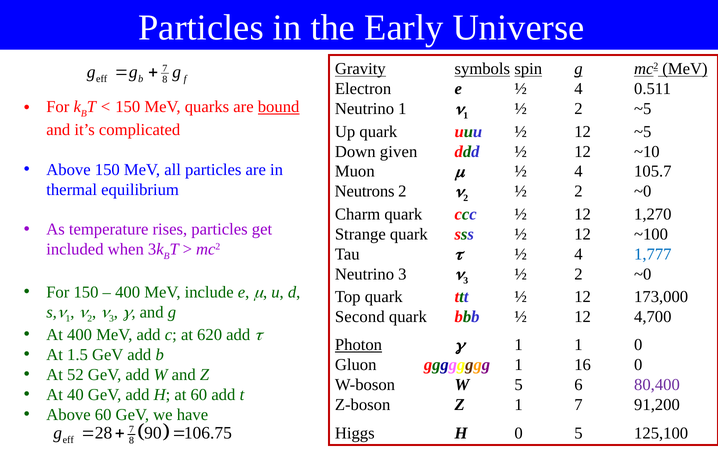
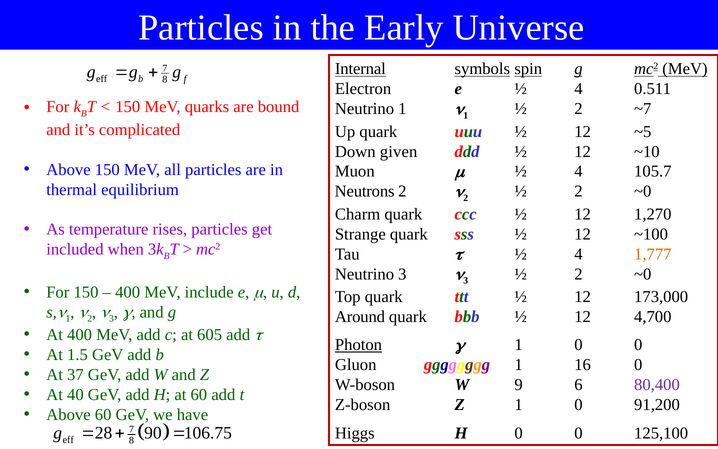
Gravity: Gravity -> Internal
bound underline: present -> none
2 ~5: ~5 -> ~7
1,777 colour: blue -> orange
Second: Second -> Around
620: 620 -> 605
1 at (578, 345): 1 -> 0
52: 52 -> 37
W 5: 5 -> 9
Z 1 7: 7 -> 0
H 0 5: 5 -> 0
